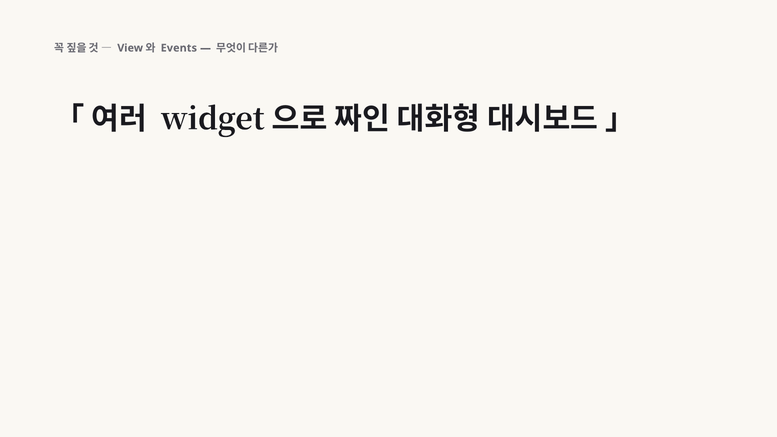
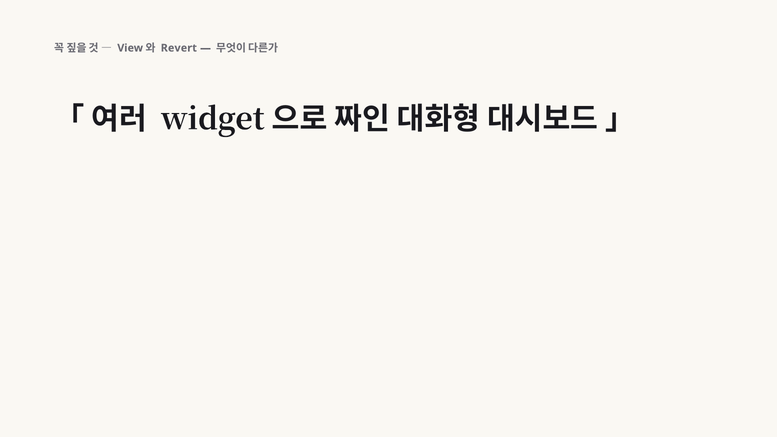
Events: Events -> Revert
